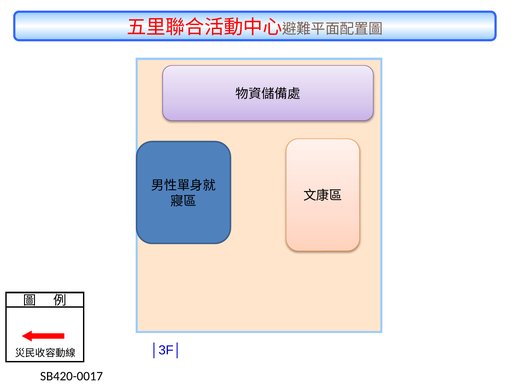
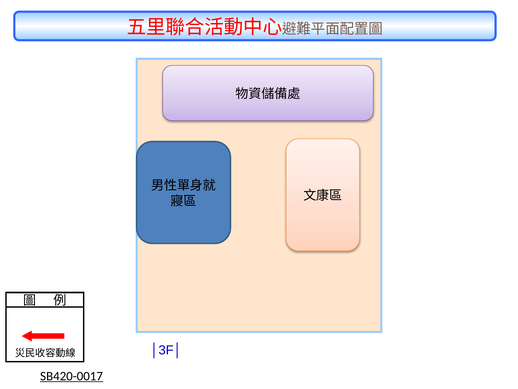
SB420-0017 underline: none -> present
